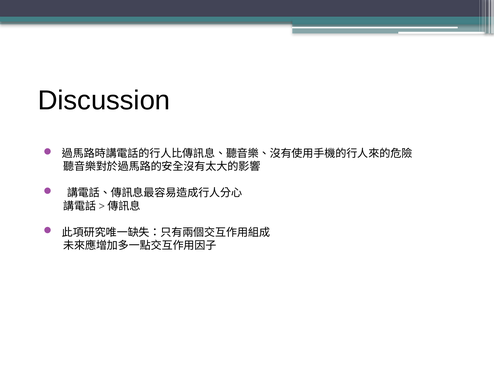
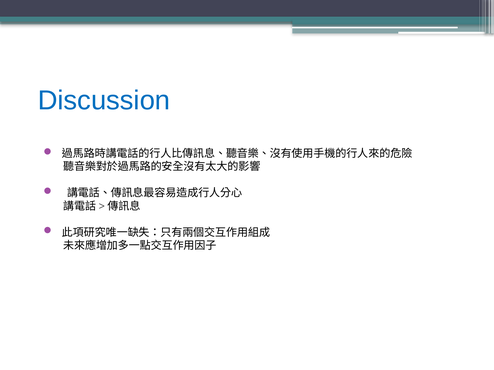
Discussion colour: black -> blue
